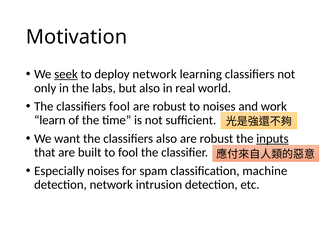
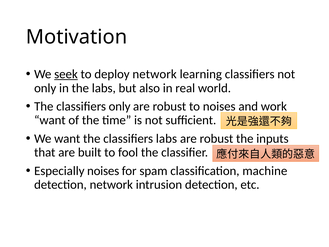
classifiers fool: fool -> only
learn at (50, 120): learn -> want
classifiers also: also -> labs
inputs underline: present -> none
